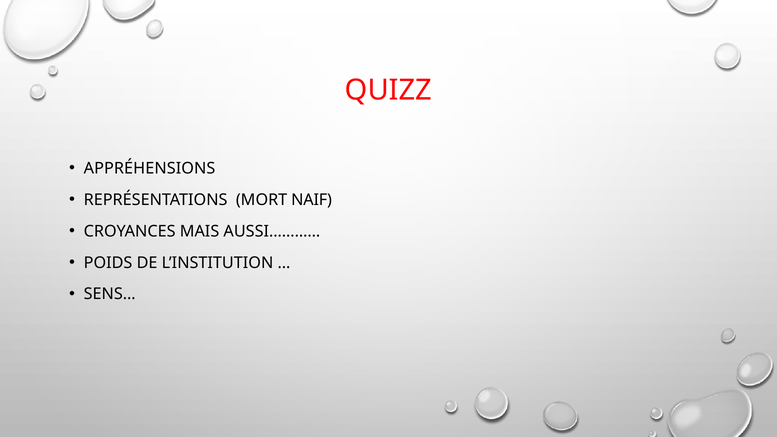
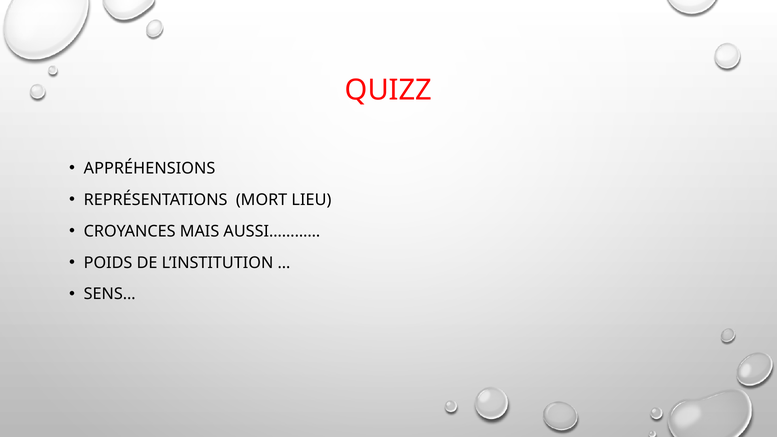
NAIF: NAIF -> LIEU
